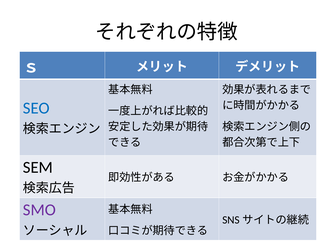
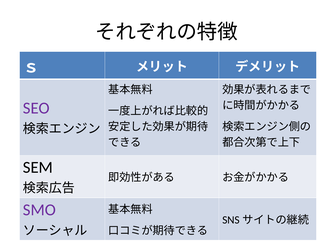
SEO colour: blue -> purple
